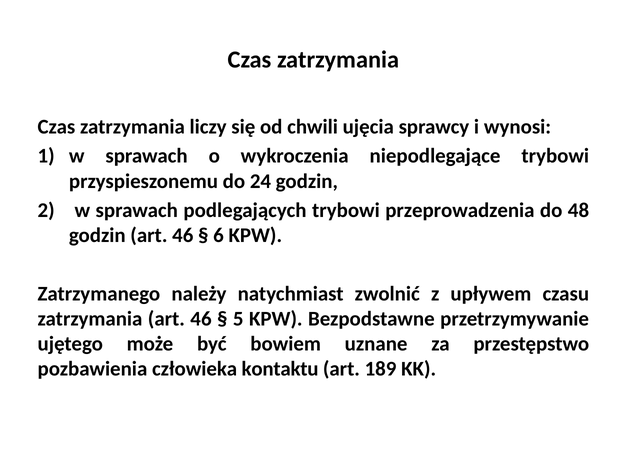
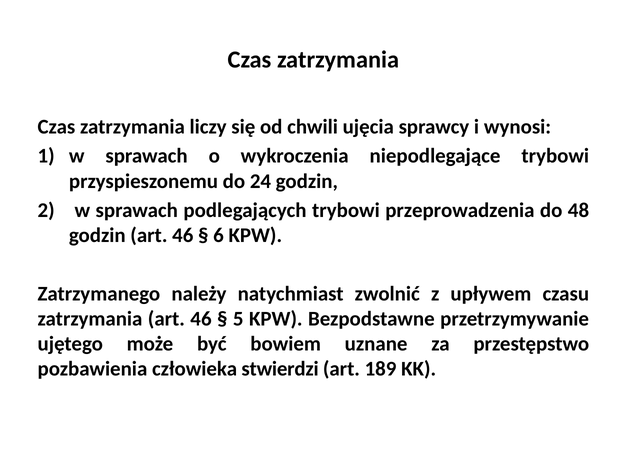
kontaktu: kontaktu -> stwierdzi
